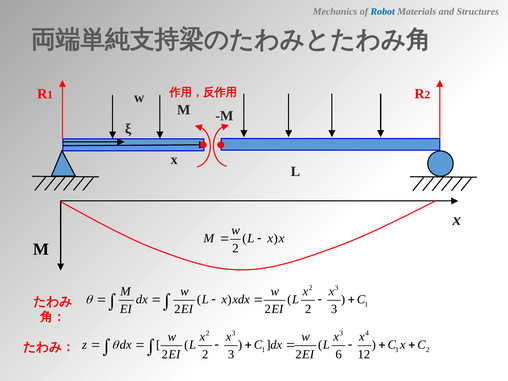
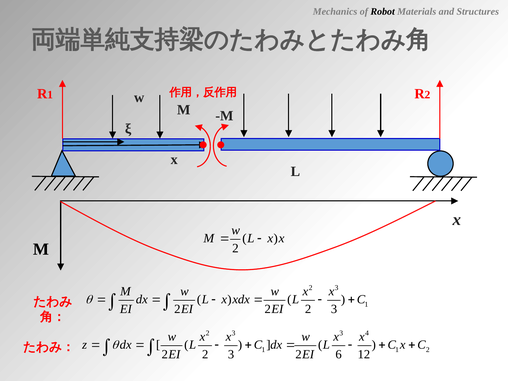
Robot colour: blue -> black
